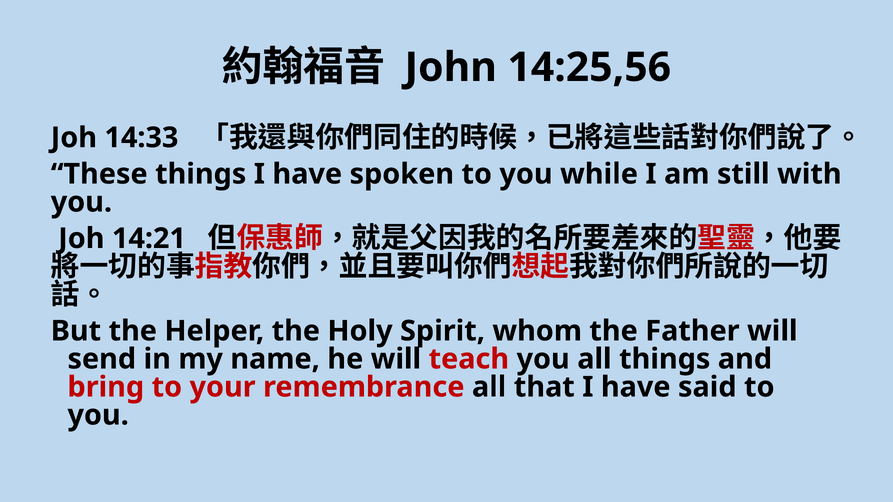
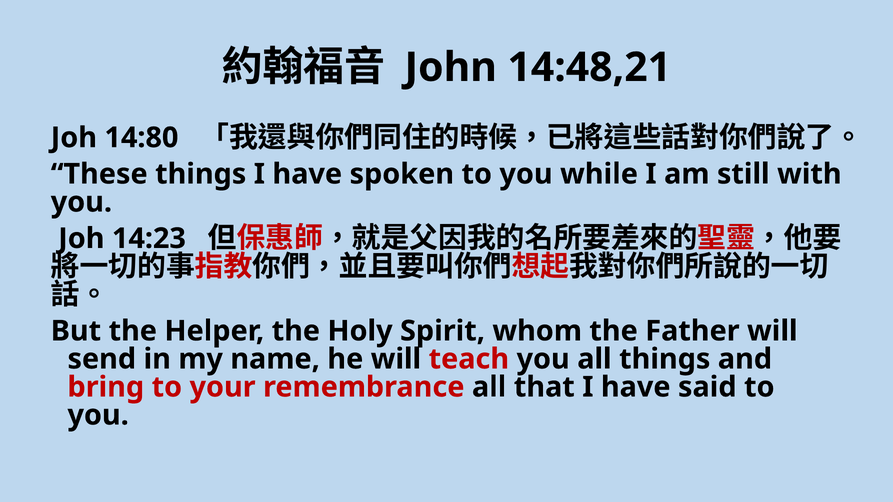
14:25,56: 14:25,56 -> 14:48,21
14:33: 14:33 -> 14:80
14:21: 14:21 -> 14:23
